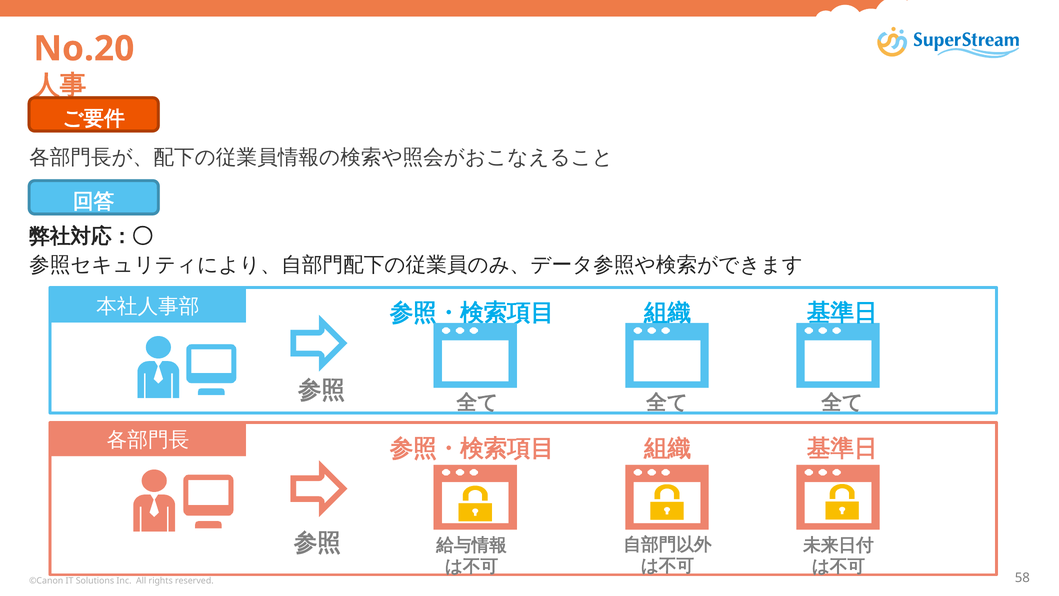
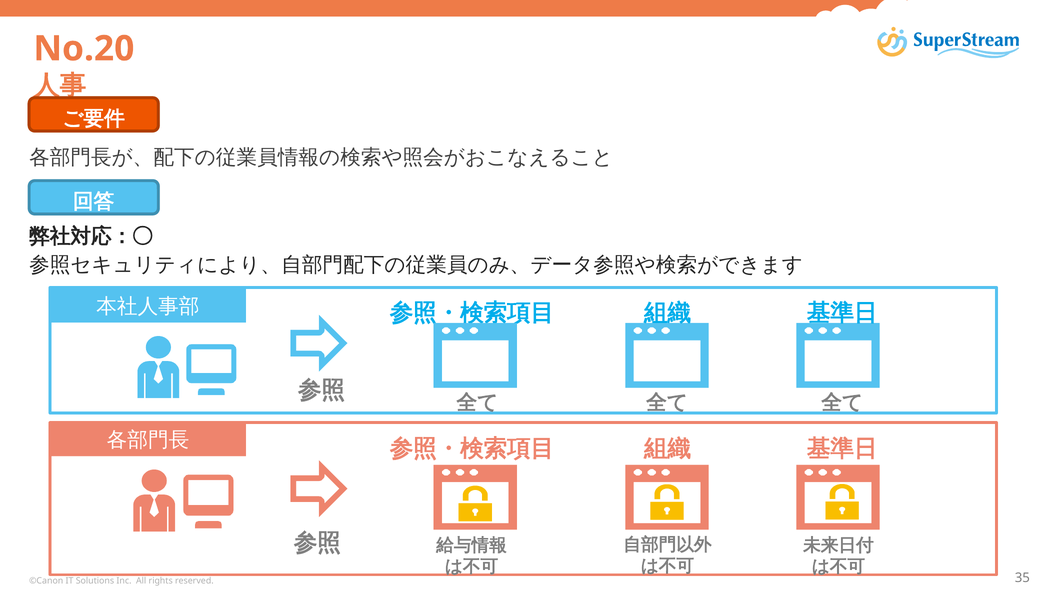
58: 58 -> 35
